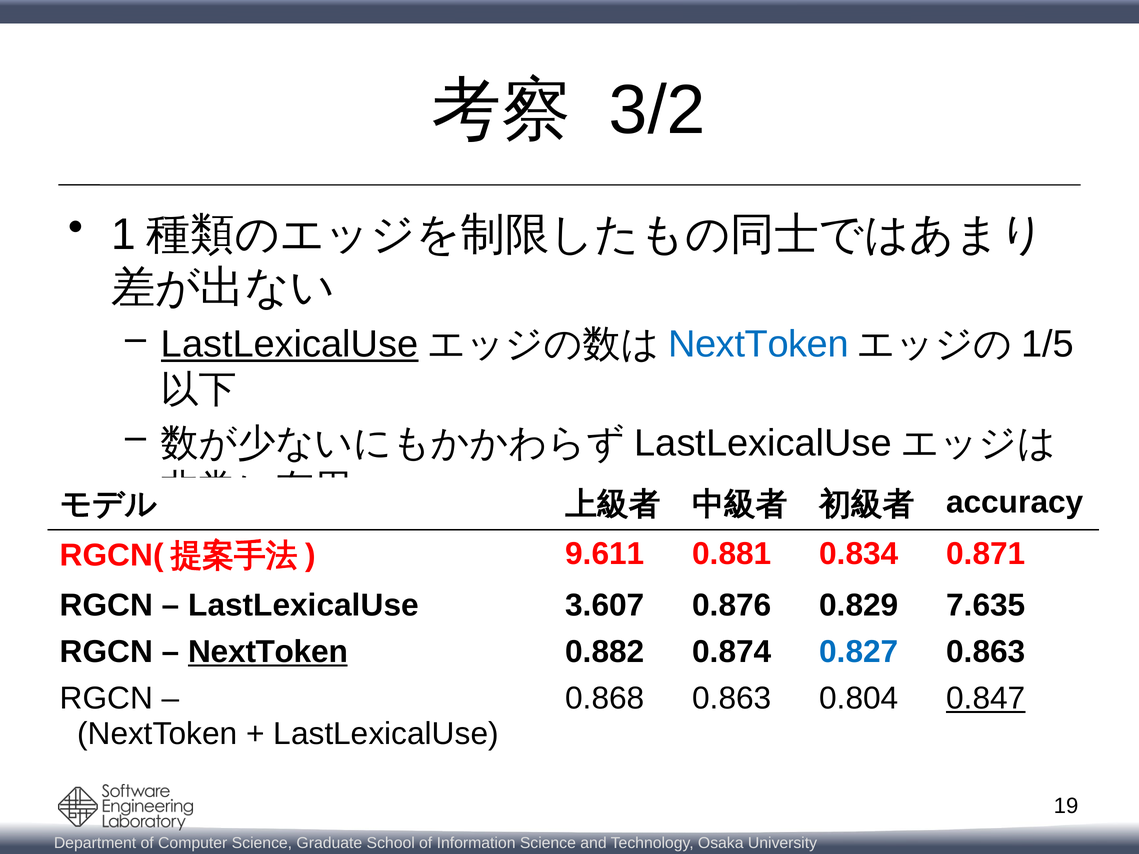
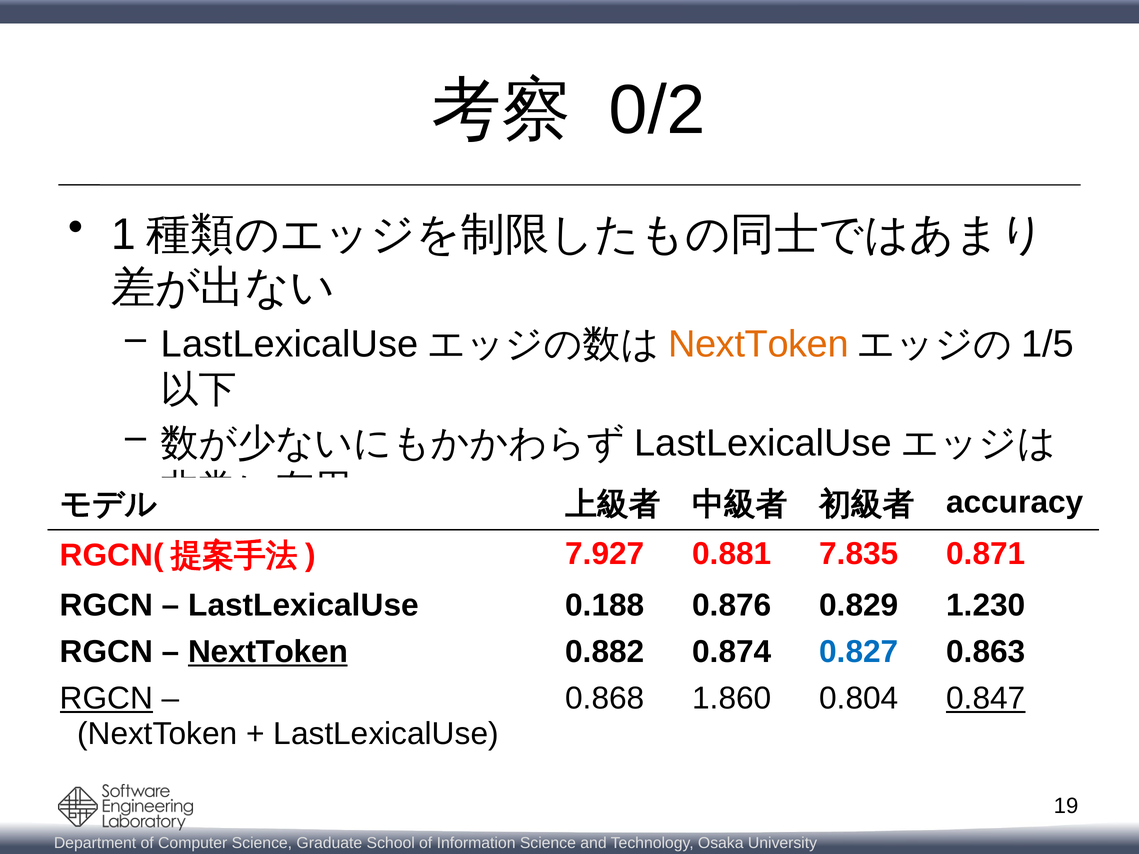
3/2: 3/2 -> 0/2
LastLexicalUse at (290, 344) underline: present -> none
NextToken at (758, 344) colour: blue -> orange
9.611: 9.611 -> 7.927
0.834: 0.834 -> 7.835
3.607: 3.607 -> 0.188
7.635: 7.635 -> 1.230
RGCN at (106, 699) underline: none -> present
0.868 0.863: 0.863 -> 1.860
